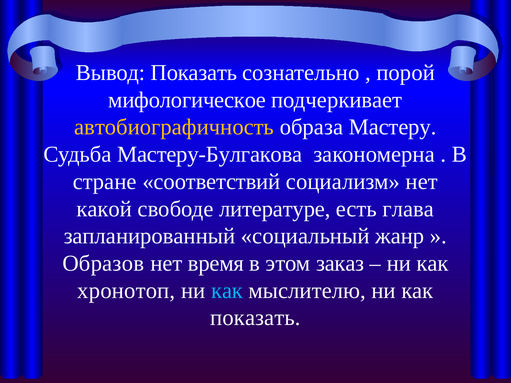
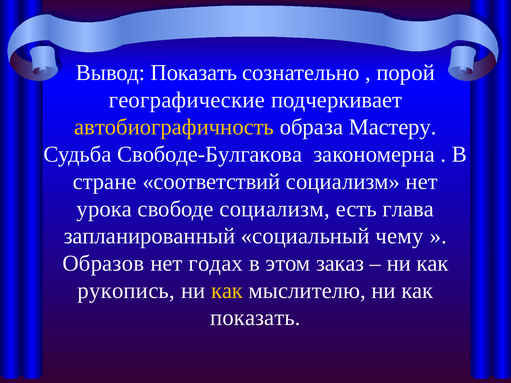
мифологическое: мифологическое -> географические
Мастеру-Булгакова: Мастеру-Булгакова -> Свободе-Булгакова
какой: какой -> урока
свободе литературе: литературе -> социализм
жанр: жанр -> чему
время: время -> годах
хронотоп: хронотоп -> рукопись
как at (227, 291) colour: light blue -> yellow
